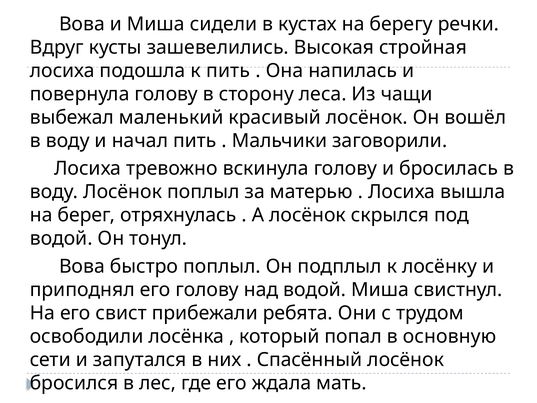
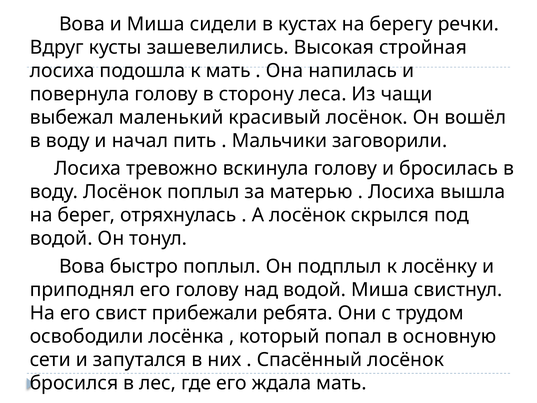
к пить: пить -> мать
